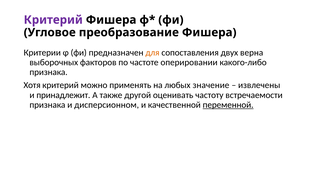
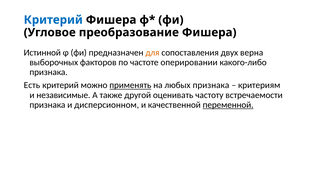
Критерий at (53, 20) colour: purple -> blue
Критерии: Критерии -> Истинной
Хотя: Хотя -> Есть
применять underline: none -> present
любых значение: значение -> признака
извлечены: извлечены -> критериям
принадлежит: принадлежит -> независимые
